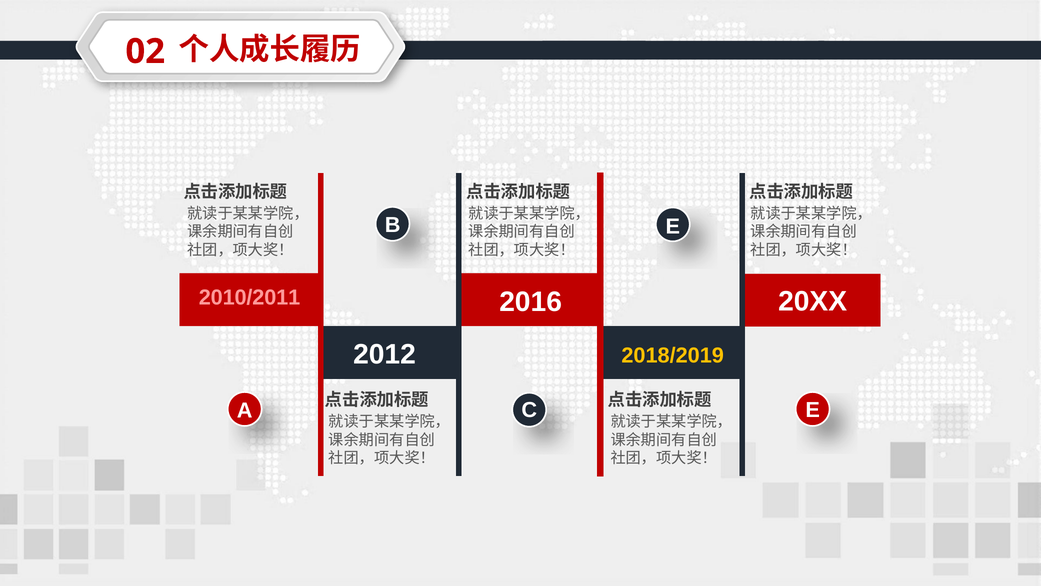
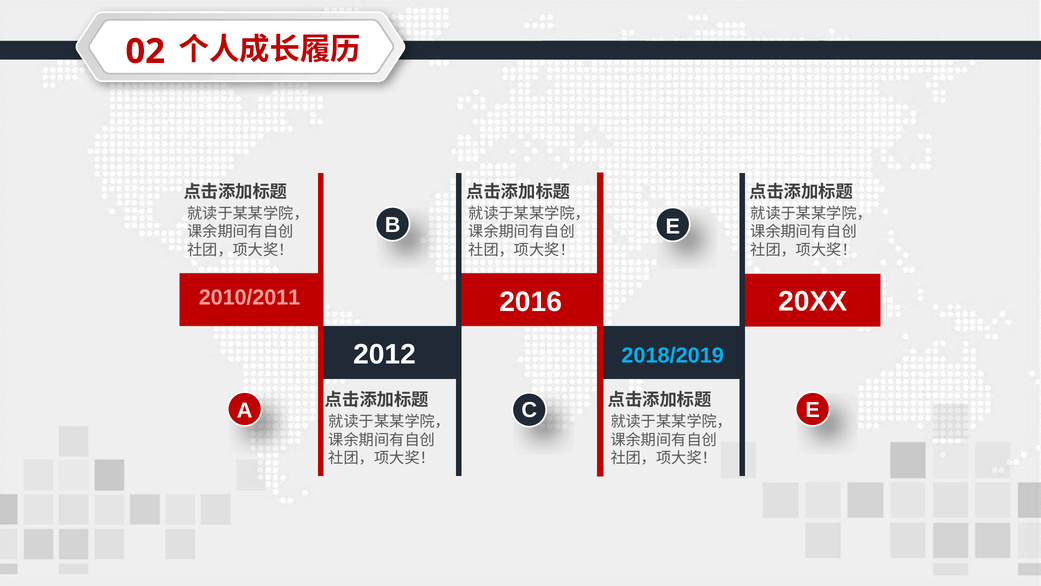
2018/2019 colour: yellow -> light blue
